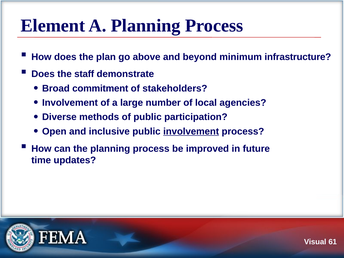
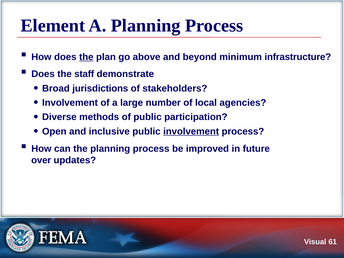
the at (86, 57) underline: none -> present
commitment: commitment -> jurisdictions
time: time -> over
